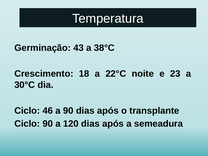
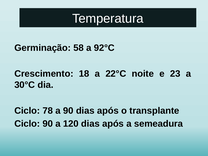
43: 43 -> 58
38°C: 38°C -> 92°C
46: 46 -> 78
